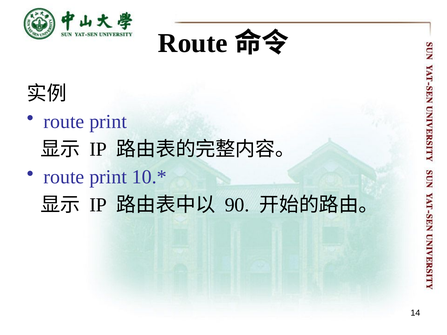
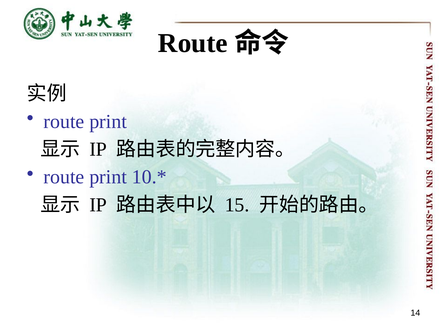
90: 90 -> 15
